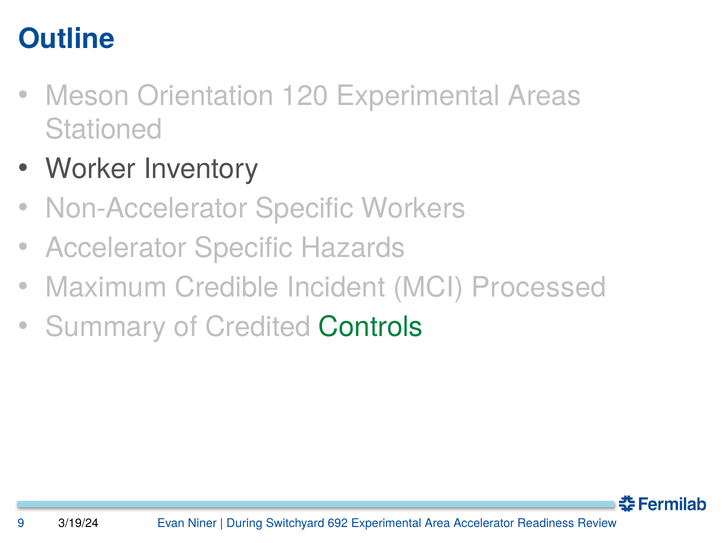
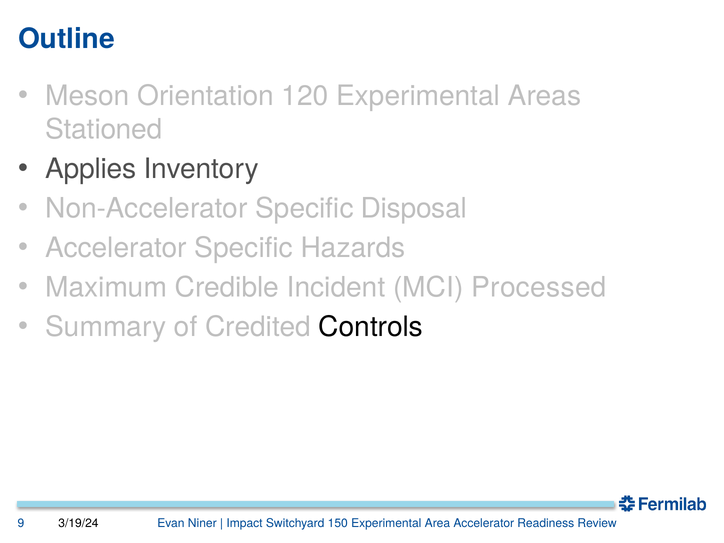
Worker: Worker -> Applies
Workers: Workers -> Disposal
Controls colour: green -> black
During: During -> Impact
692: 692 -> 150
